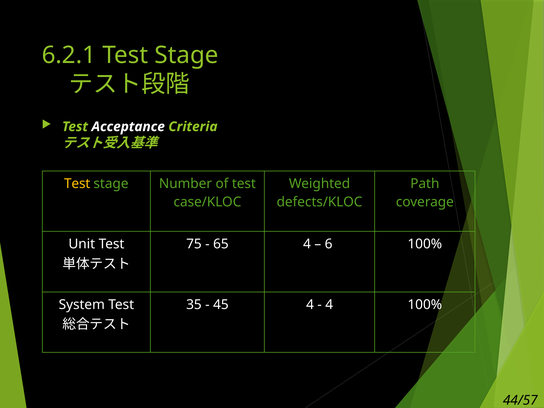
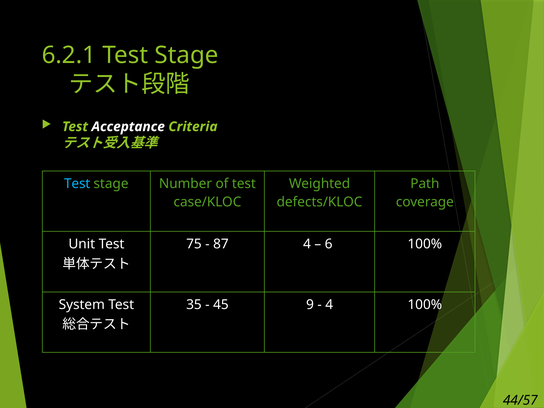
Test at (77, 184) colour: yellow -> light blue
65: 65 -> 87
45 4: 4 -> 9
